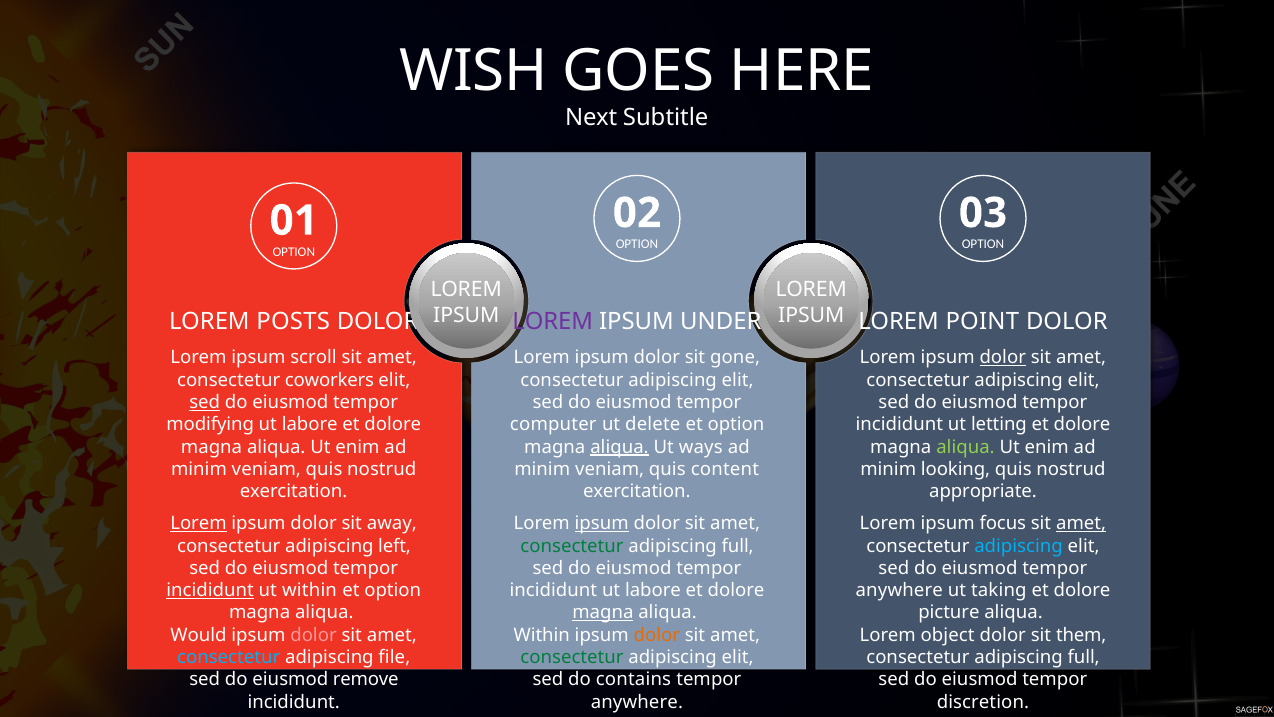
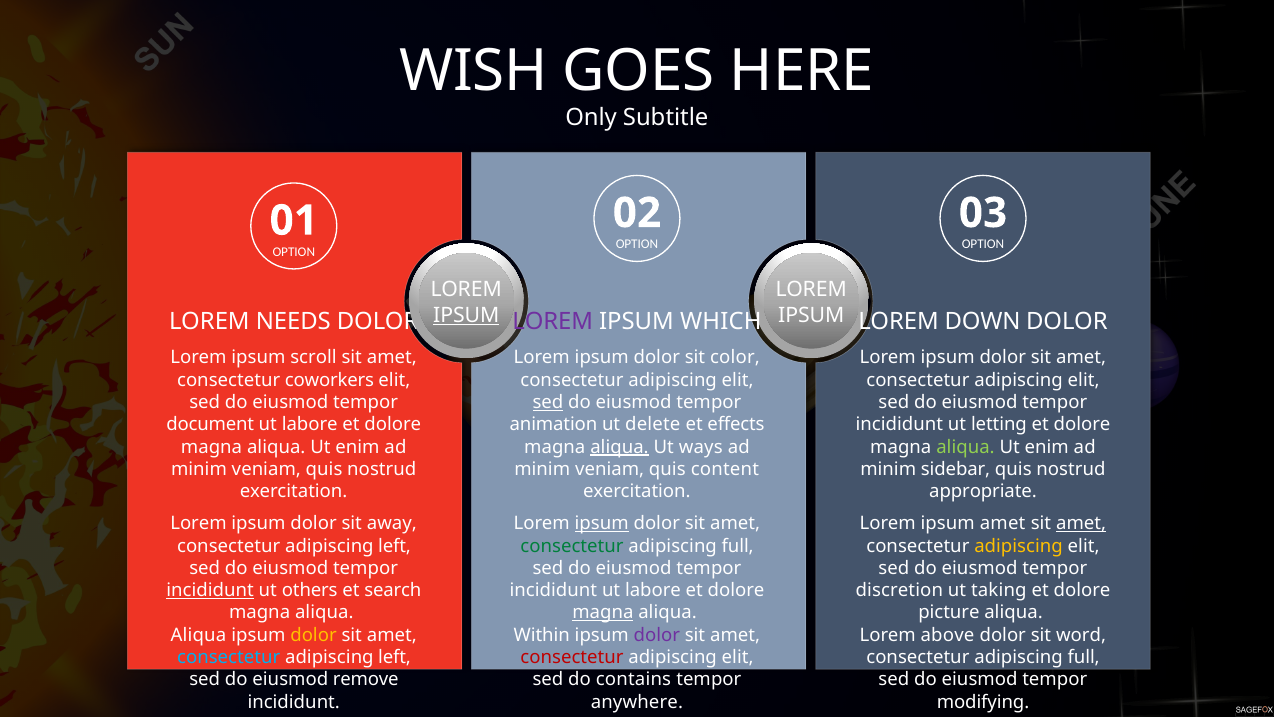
Next: Next -> Only
IPSUM at (466, 315) underline: none -> present
POSTS: POSTS -> NEEDS
UNDER: UNDER -> WHICH
POINT: POINT -> DOWN
gone: gone -> color
dolor at (1003, 358) underline: present -> none
sed at (205, 402) underline: present -> none
sed at (548, 402) underline: none -> present
modifying: modifying -> document
computer: computer -> animation
option at (736, 425): option -> effects
looking: looking -> sidebar
Lorem at (198, 523) underline: present -> none
ipsum focus: focus -> amet
adipiscing at (1019, 546) colour: light blue -> yellow
ut within: within -> others
option at (393, 590): option -> search
anywhere at (899, 590): anywhere -> discretion
Would at (198, 635): Would -> Aliqua
dolor at (314, 635) colour: pink -> yellow
dolor at (657, 635) colour: orange -> purple
object: object -> above
them: them -> word
file at (394, 657): file -> left
consectetur at (572, 657) colour: green -> red
discretion: discretion -> modifying
